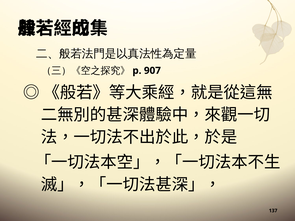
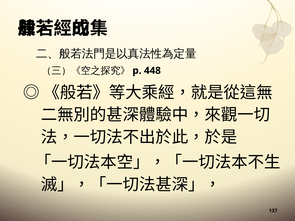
907: 907 -> 448
